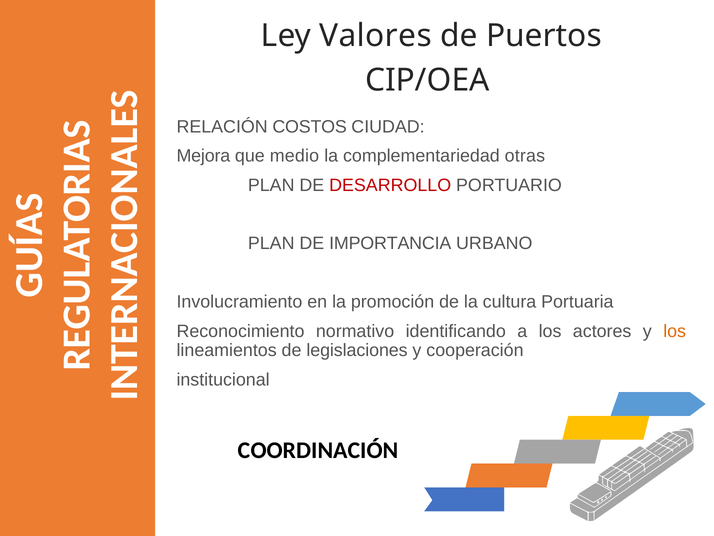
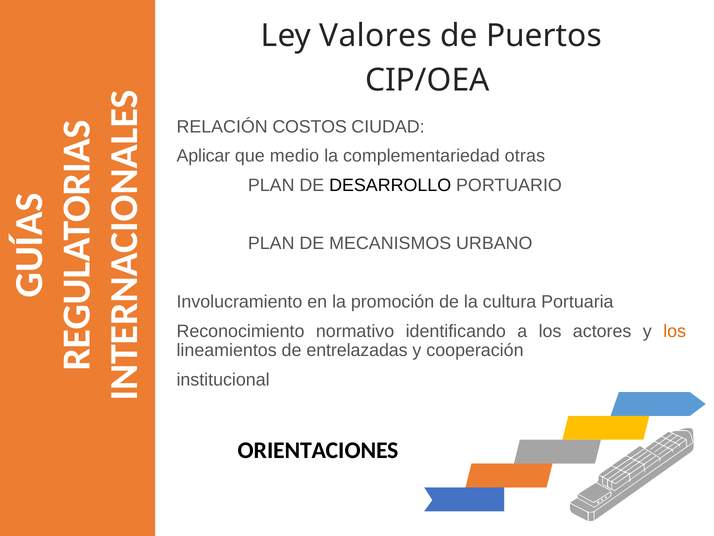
Mejora: Mejora -> Aplicar
DESARROLLO colour: red -> black
IMPORTANCIA: IMPORTANCIA -> MECANISMOS
legislaciones: legislaciones -> entrelazadas
COORDINACIÓN: COORDINACIÓN -> ORIENTACIONES
